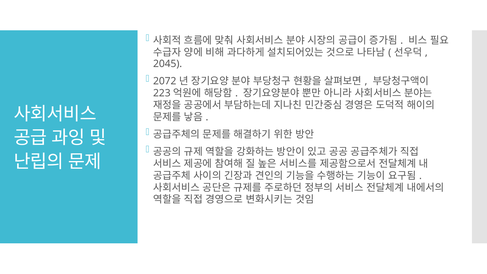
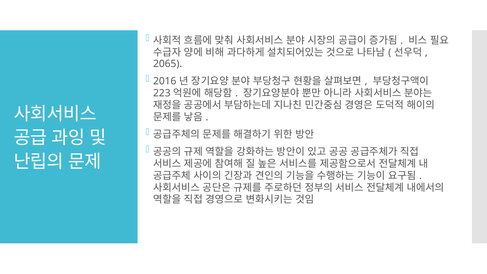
2045: 2045 -> 2065
2072: 2072 -> 2016
